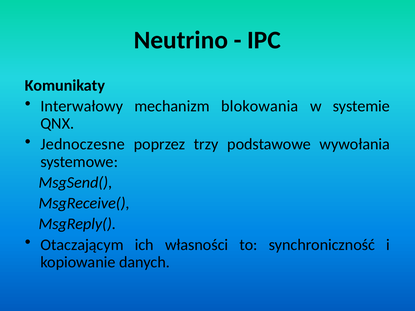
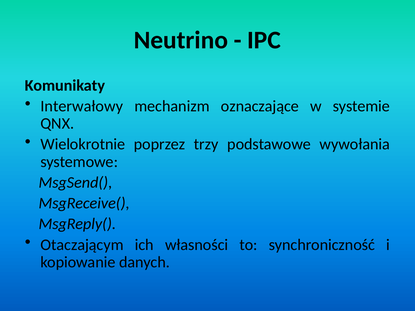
blokowania: blokowania -> oznaczające
Jednoczesne: Jednoczesne -> Wielokrotnie
